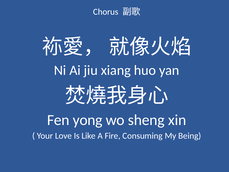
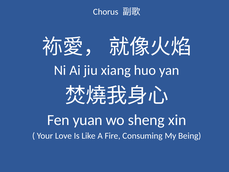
yong: yong -> yuan
